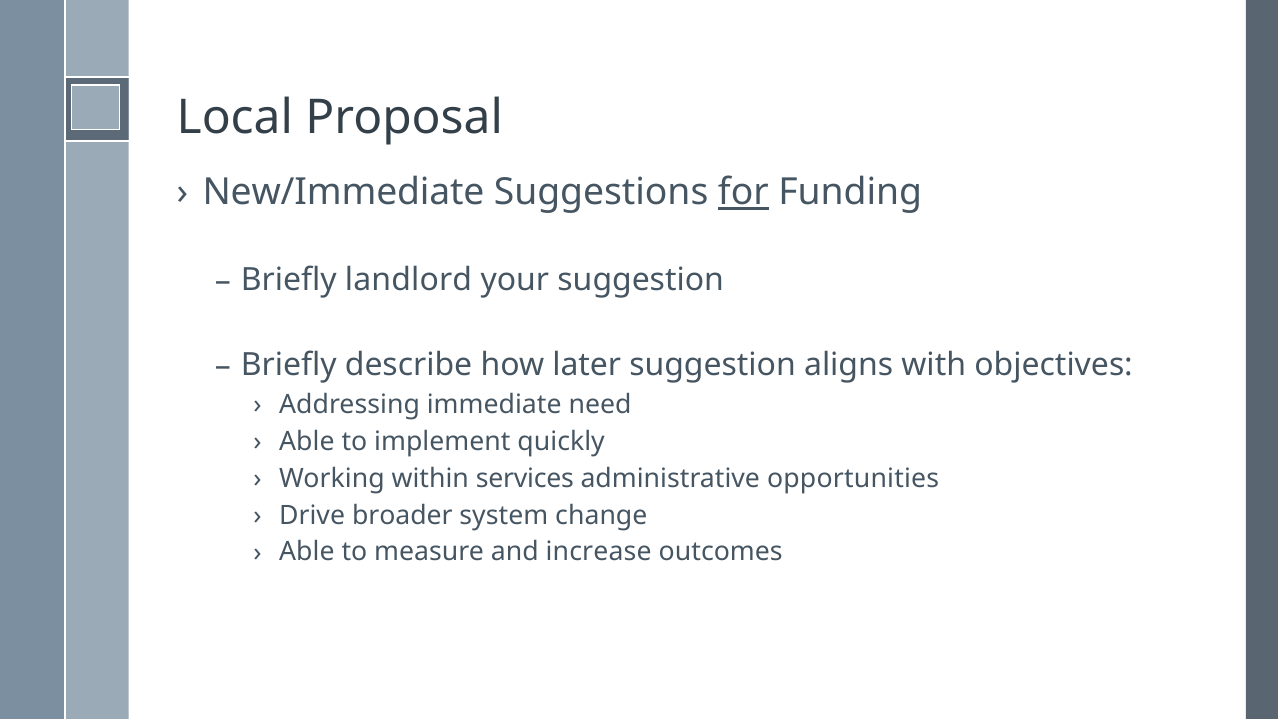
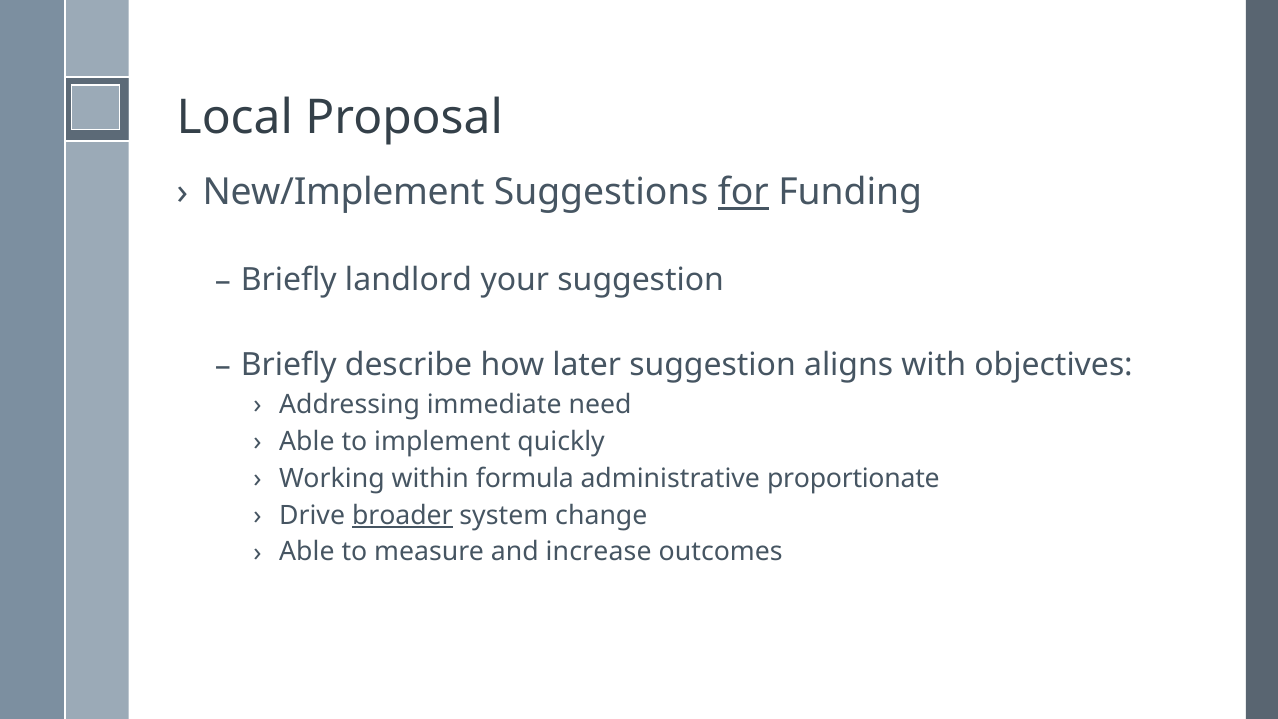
New/Immediate: New/Immediate -> New/Implement
services: services -> formula
opportunities: opportunities -> proportionate
broader underline: none -> present
